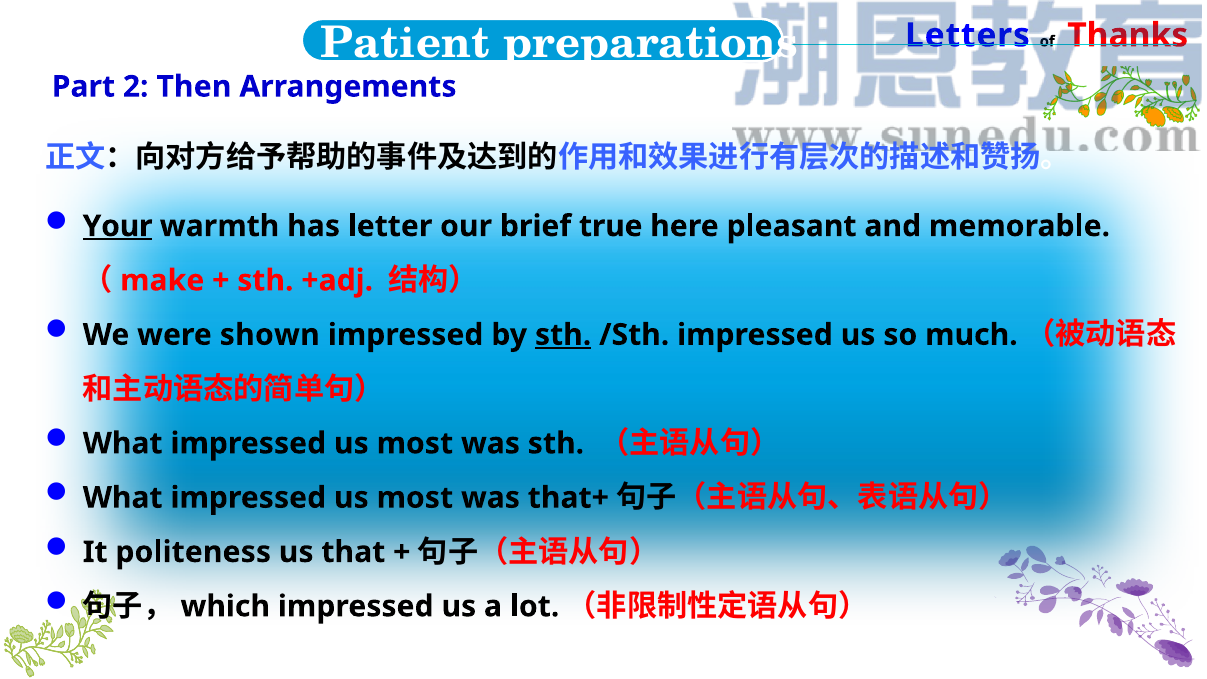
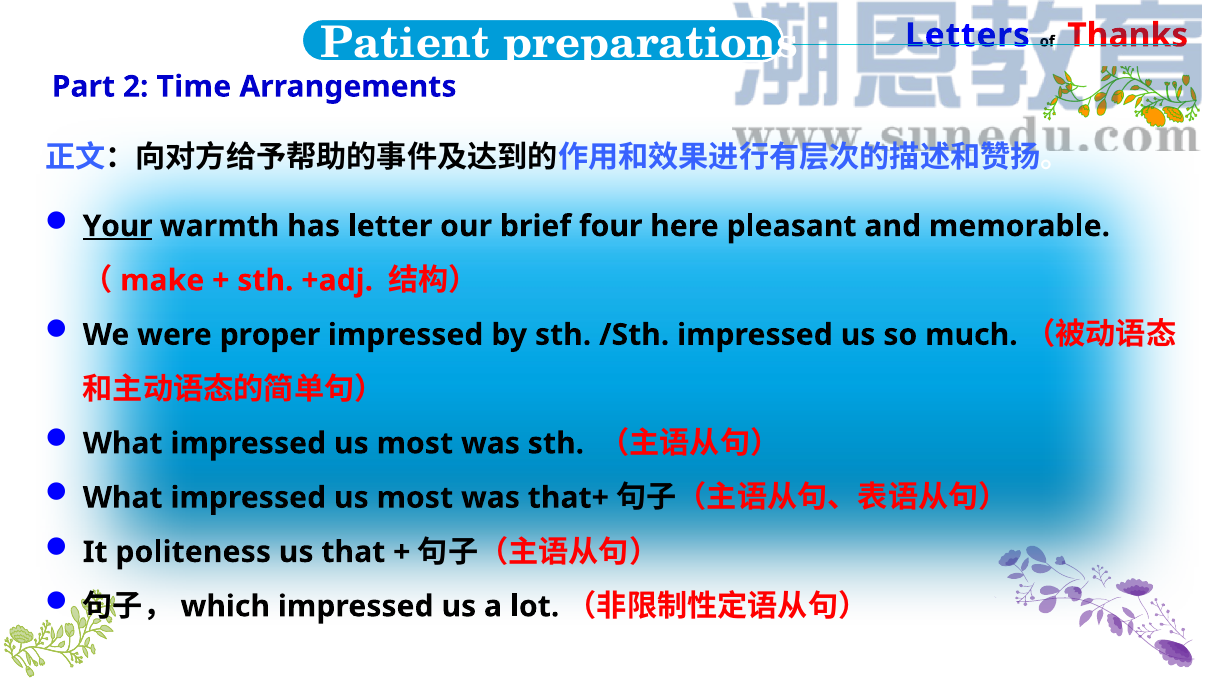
Then: Then -> Time
true: true -> four
shown: shown -> proper
sth at (563, 335) underline: present -> none
